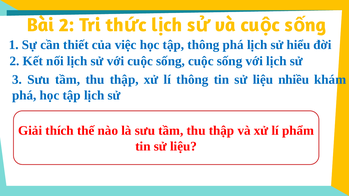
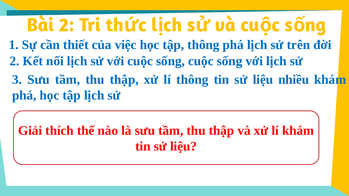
hiểu: hiểu -> trên
lí phẩm: phẩm -> khám
